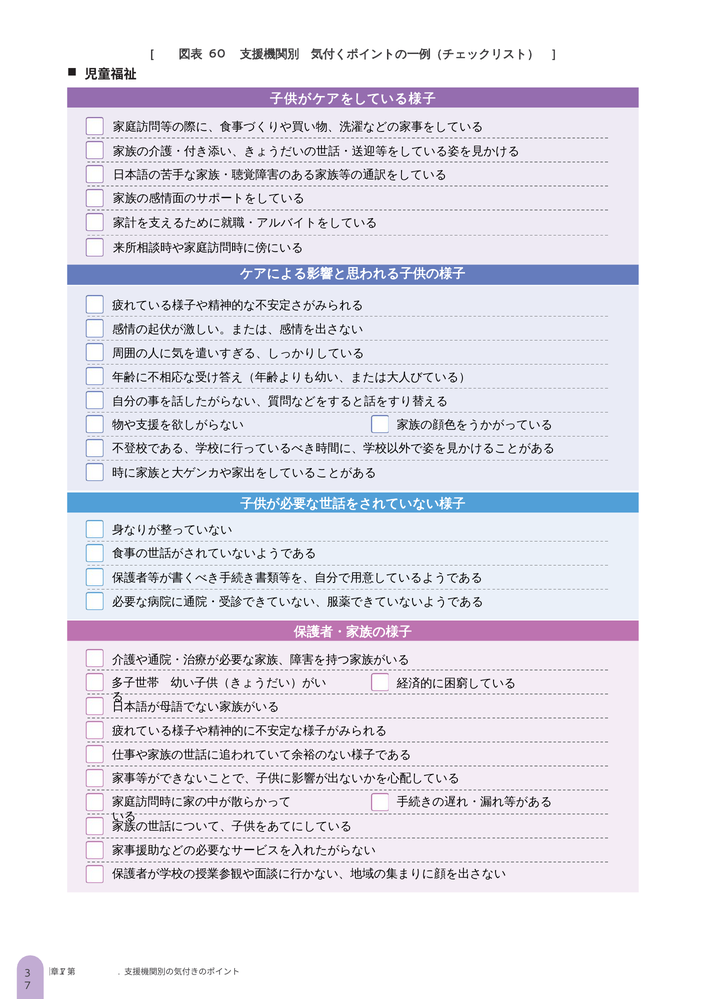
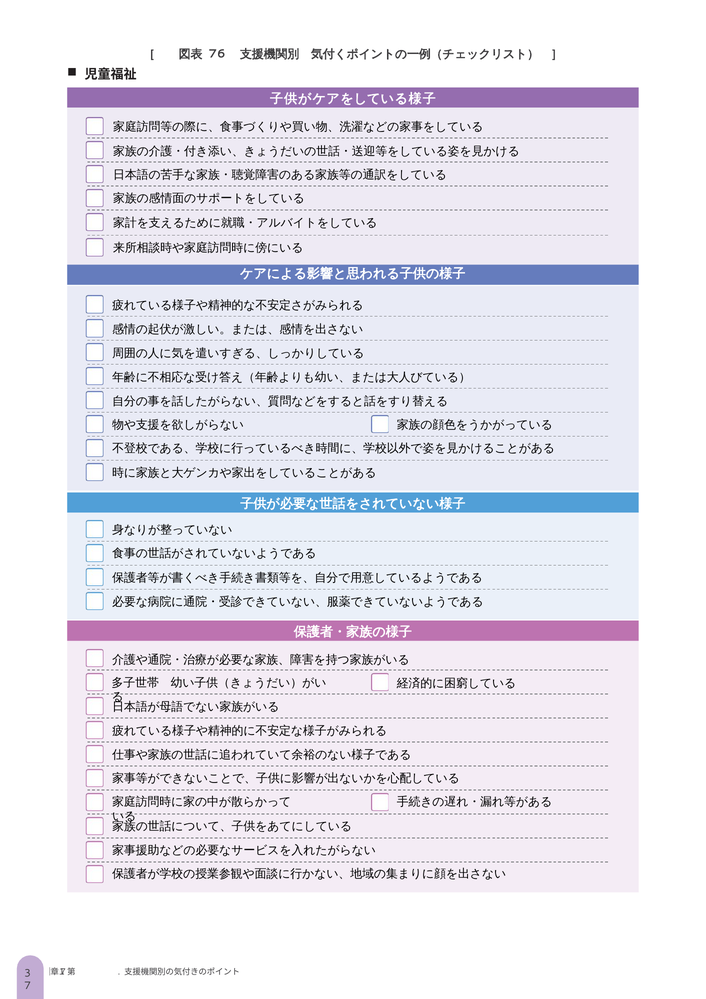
60: 60 -> 76
